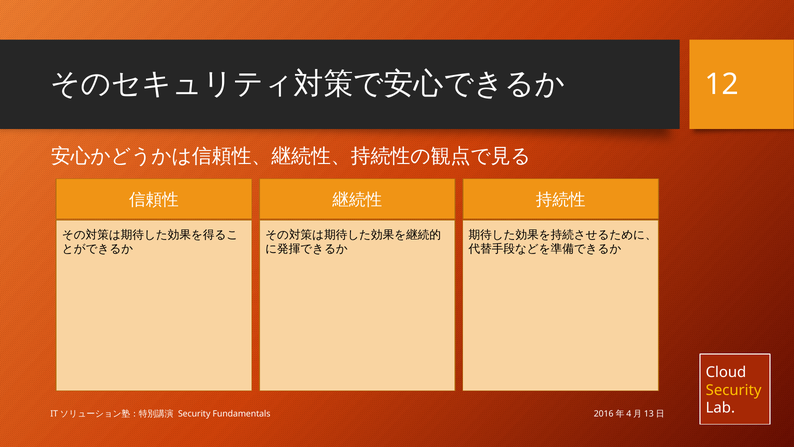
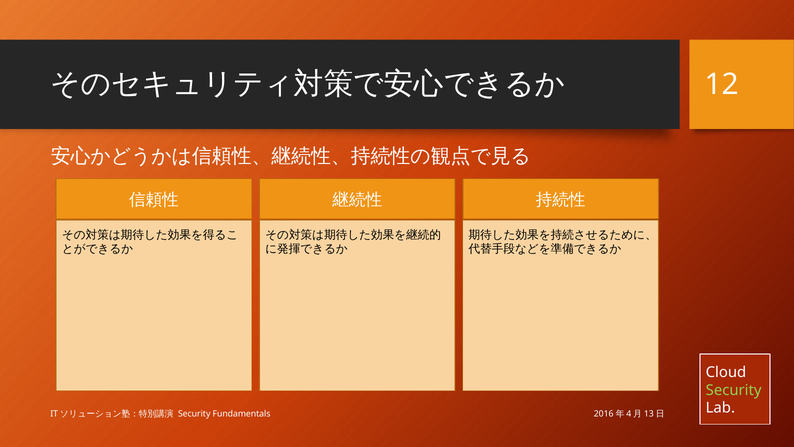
Security at (734, 390) colour: yellow -> light green
